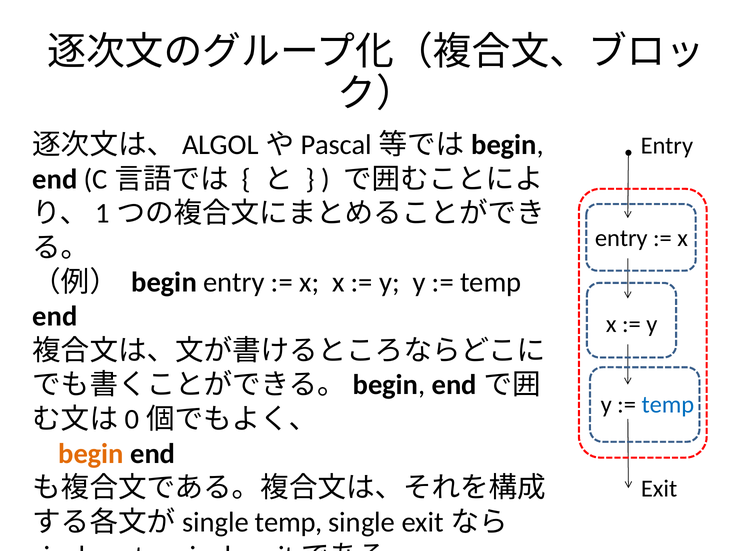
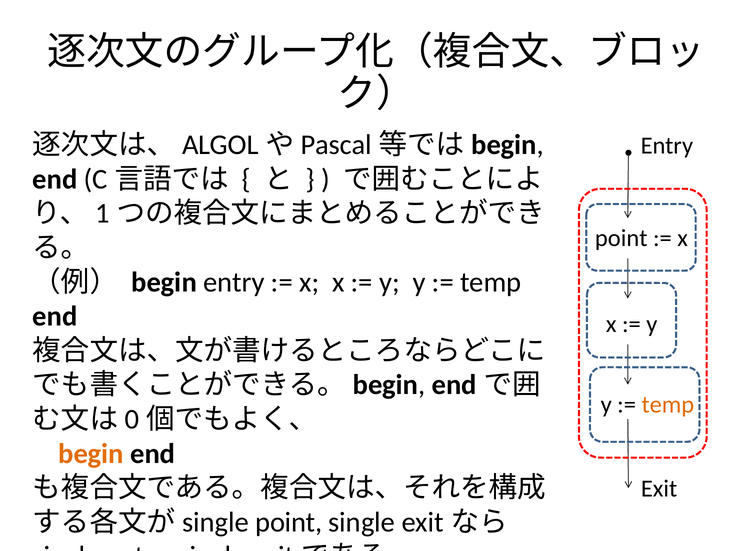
entry at (621, 238): entry -> point
temp at (668, 405) colour: blue -> orange
temp at (289, 522): temp -> point
